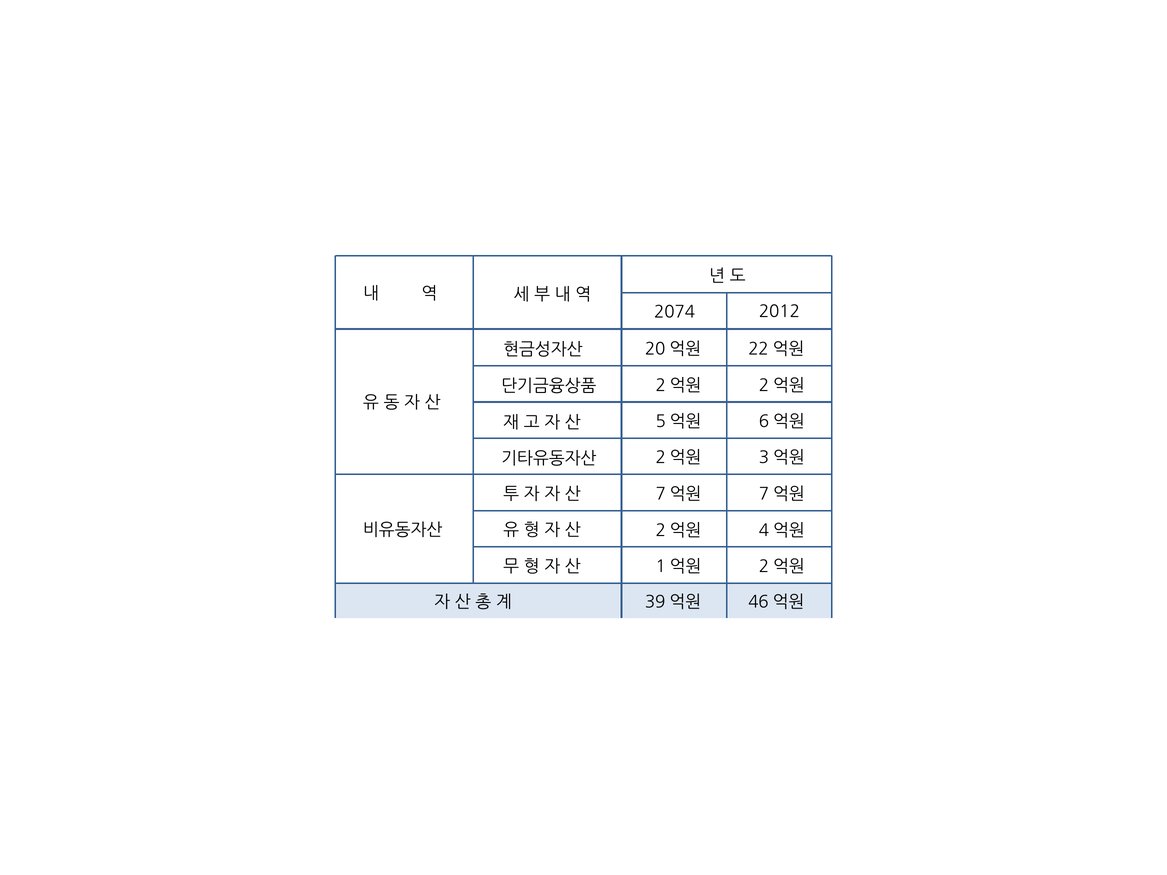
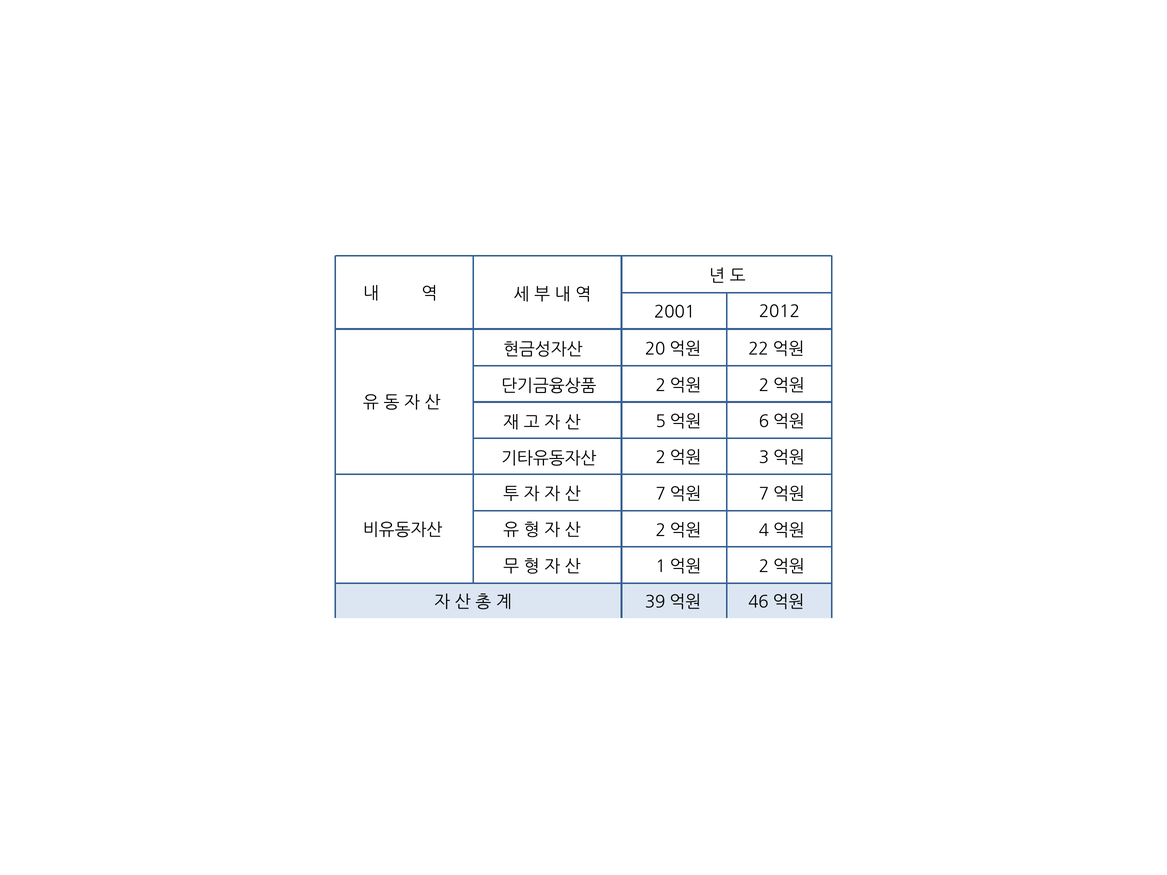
2074: 2074 -> 2001
